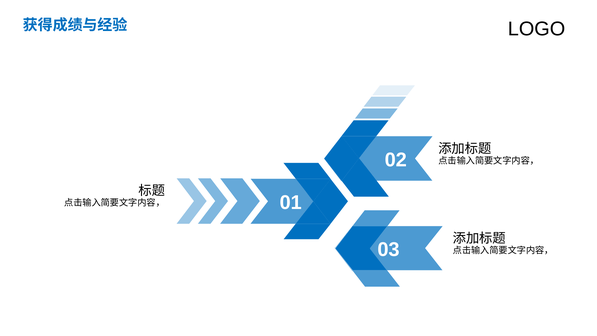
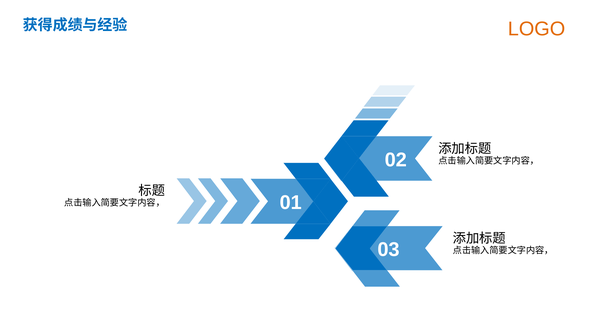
LOGO colour: black -> orange
